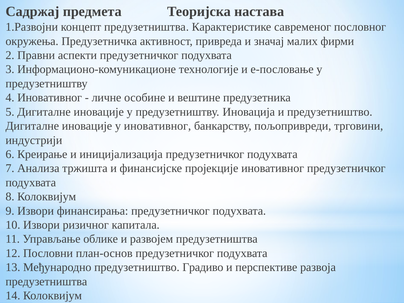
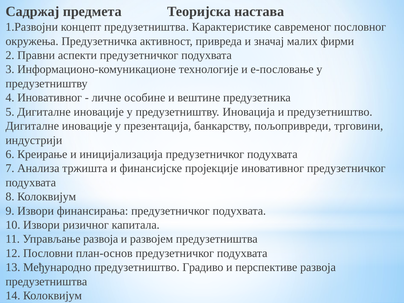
у иновативног: иновативног -> презентација
Управљање облике: облике -> развоја
